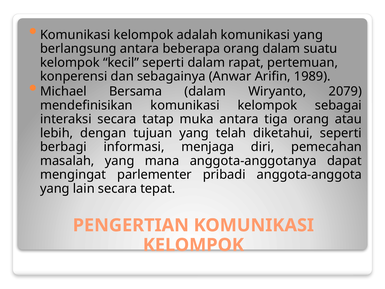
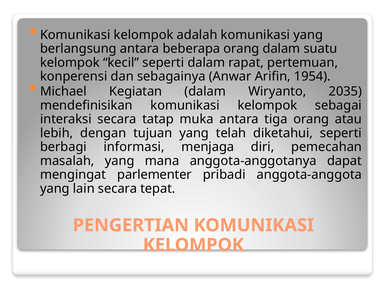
1989: 1989 -> 1954
Bersama: Bersama -> Kegiatan
2079: 2079 -> 2035
